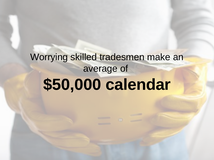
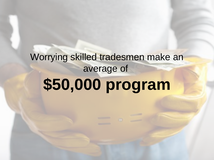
calendar: calendar -> program
